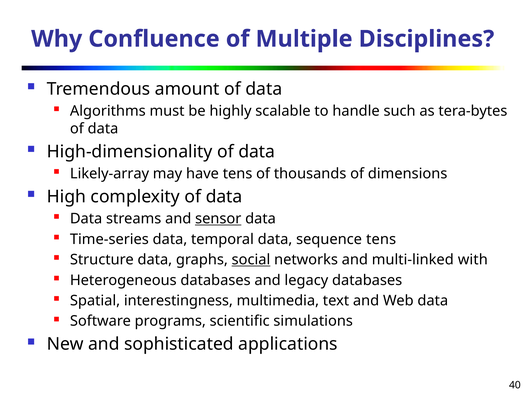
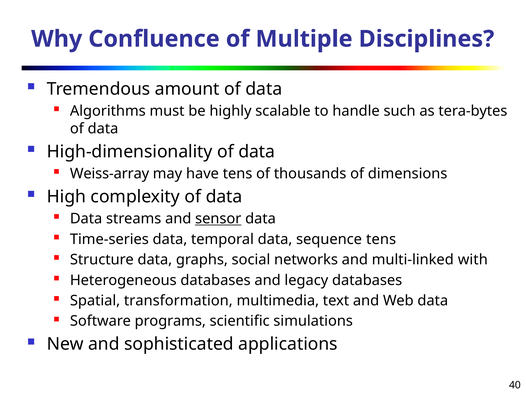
Likely-array: Likely-array -> Weiss-array
social underline: present -> none
interestingness: interestingness -> transformation
